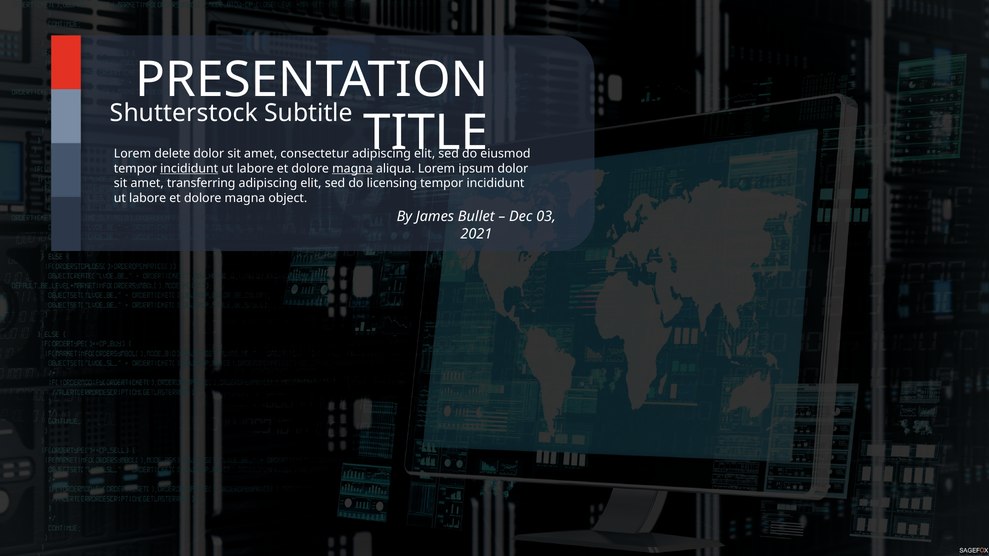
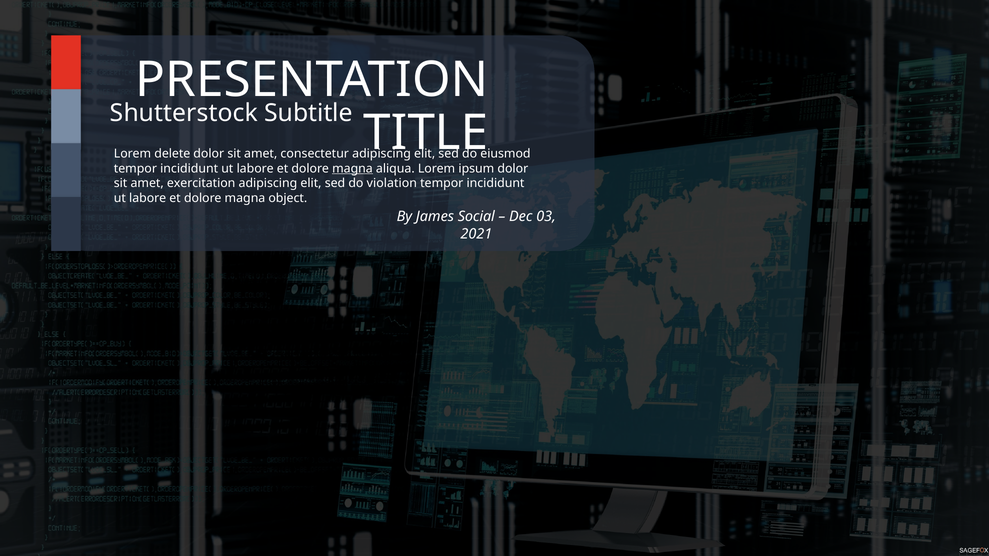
incididunt at (189, 169) underline: present -> none
transferring: transferring -> exercitation
licensing: licensing -> violation
Bullet: Bullet -> Social
